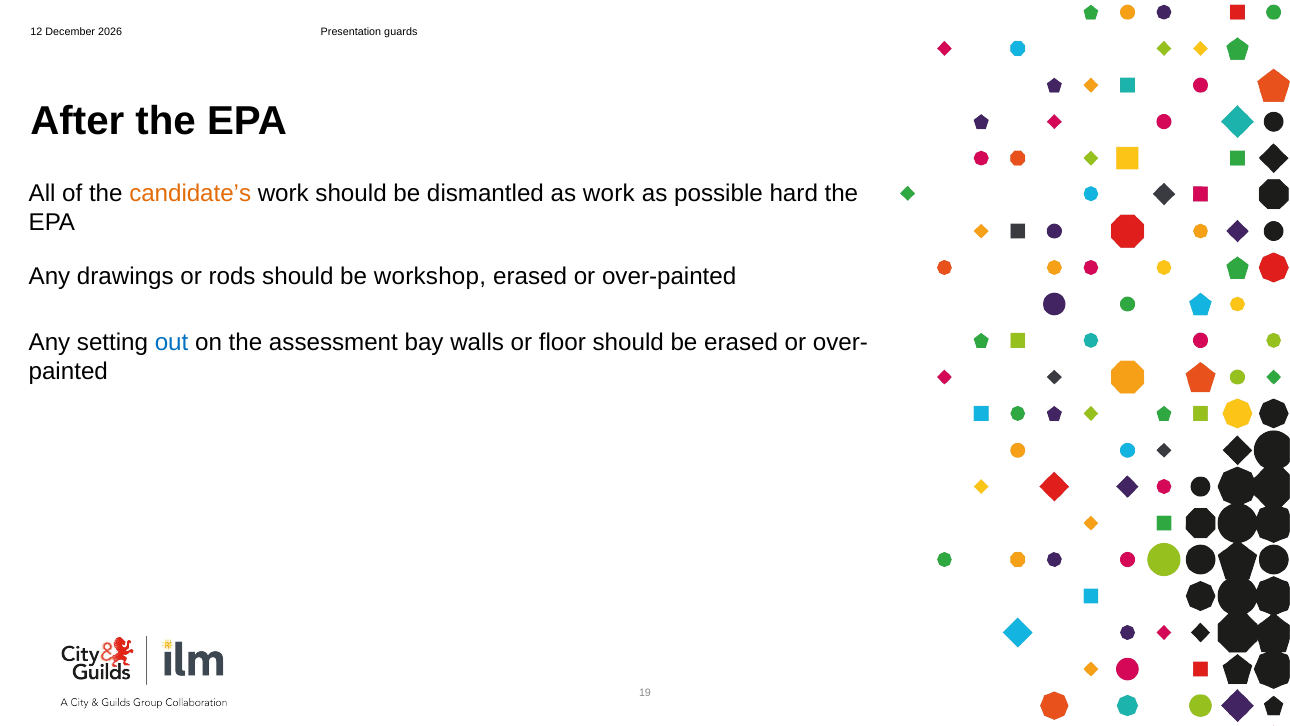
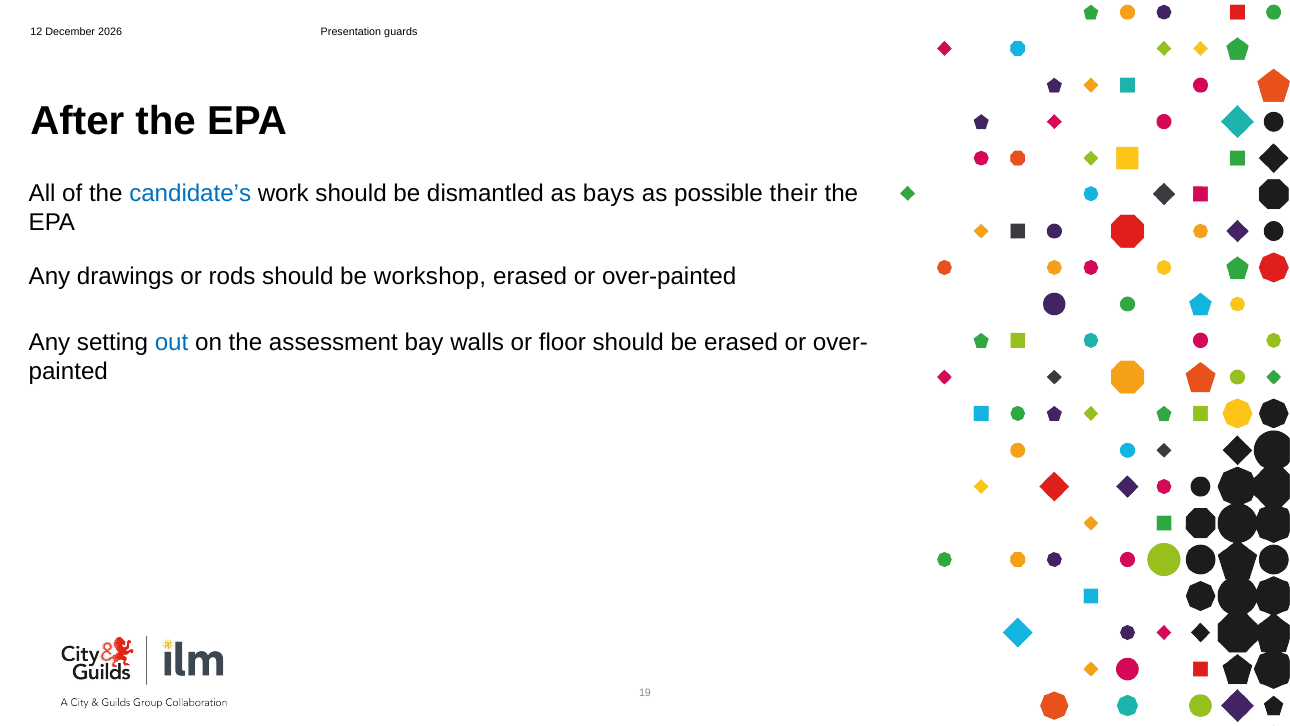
candidate’s colour: orange -> blue
as work: work -> bays
hard: hard -> their
